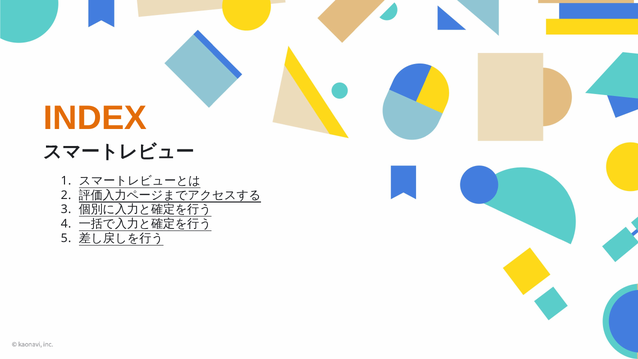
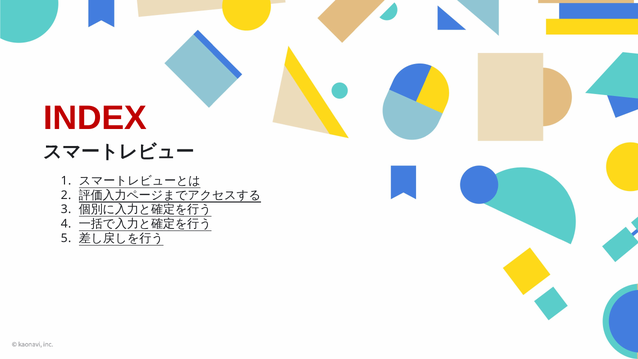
INDEX colour: orange -> red
